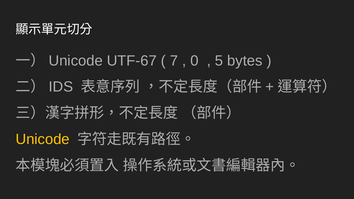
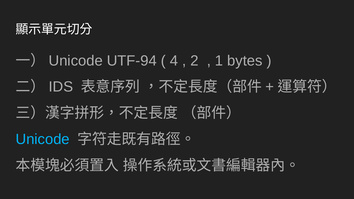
UTF-67: UTF-67 -> UTF-94
7: 7 -> 4
0: 0 -> 2
5: 5 -> 1
Unicode at (43, 139) colour: yellow -> light blue
